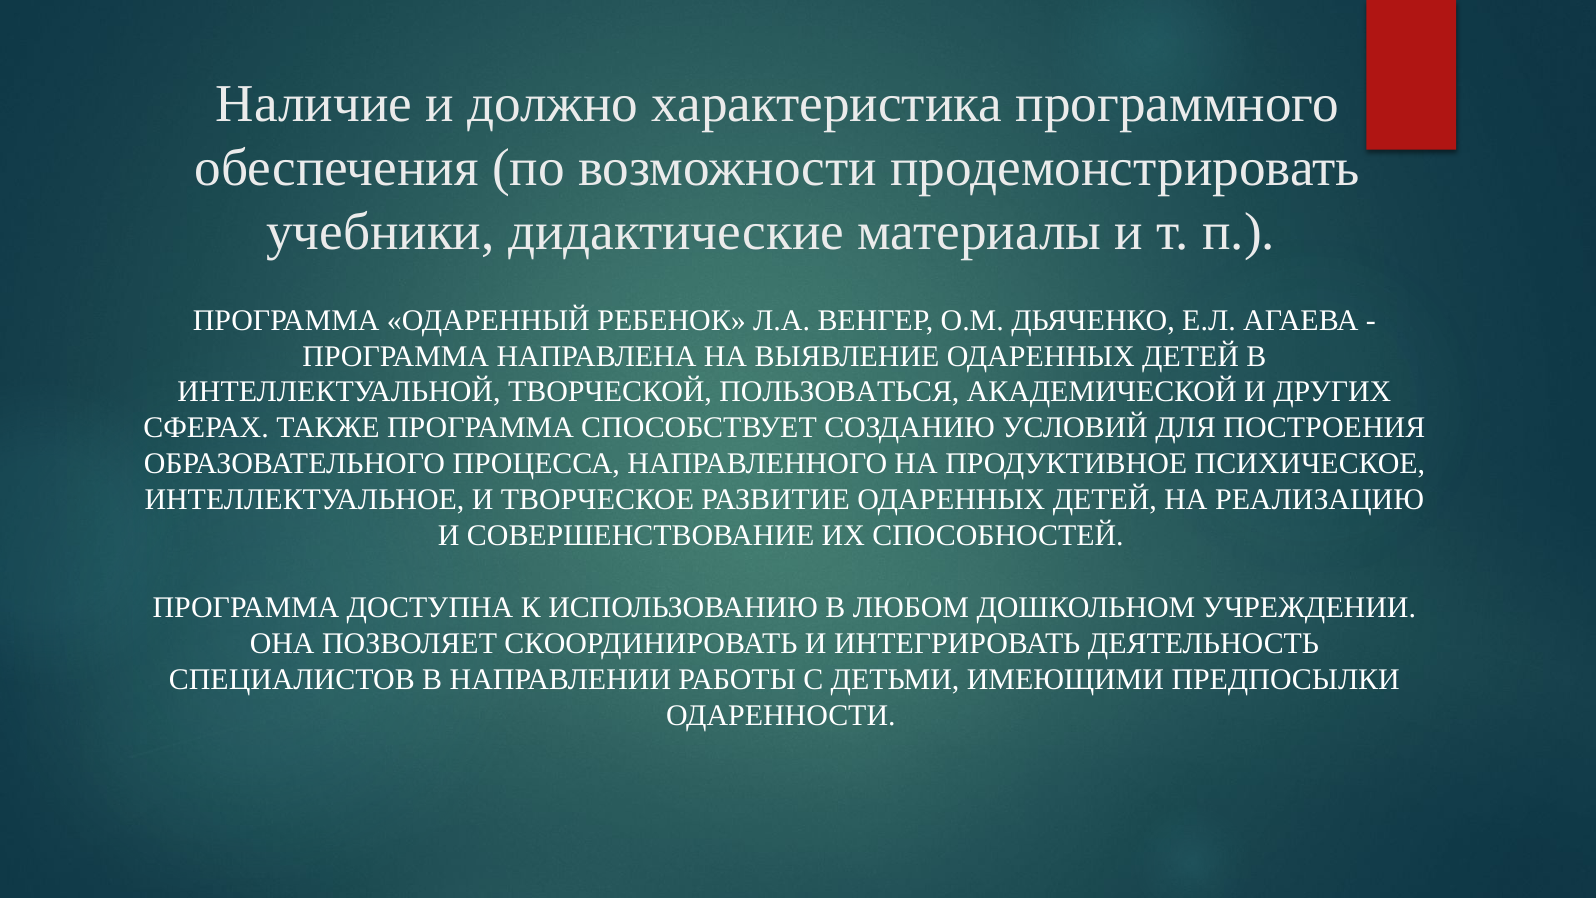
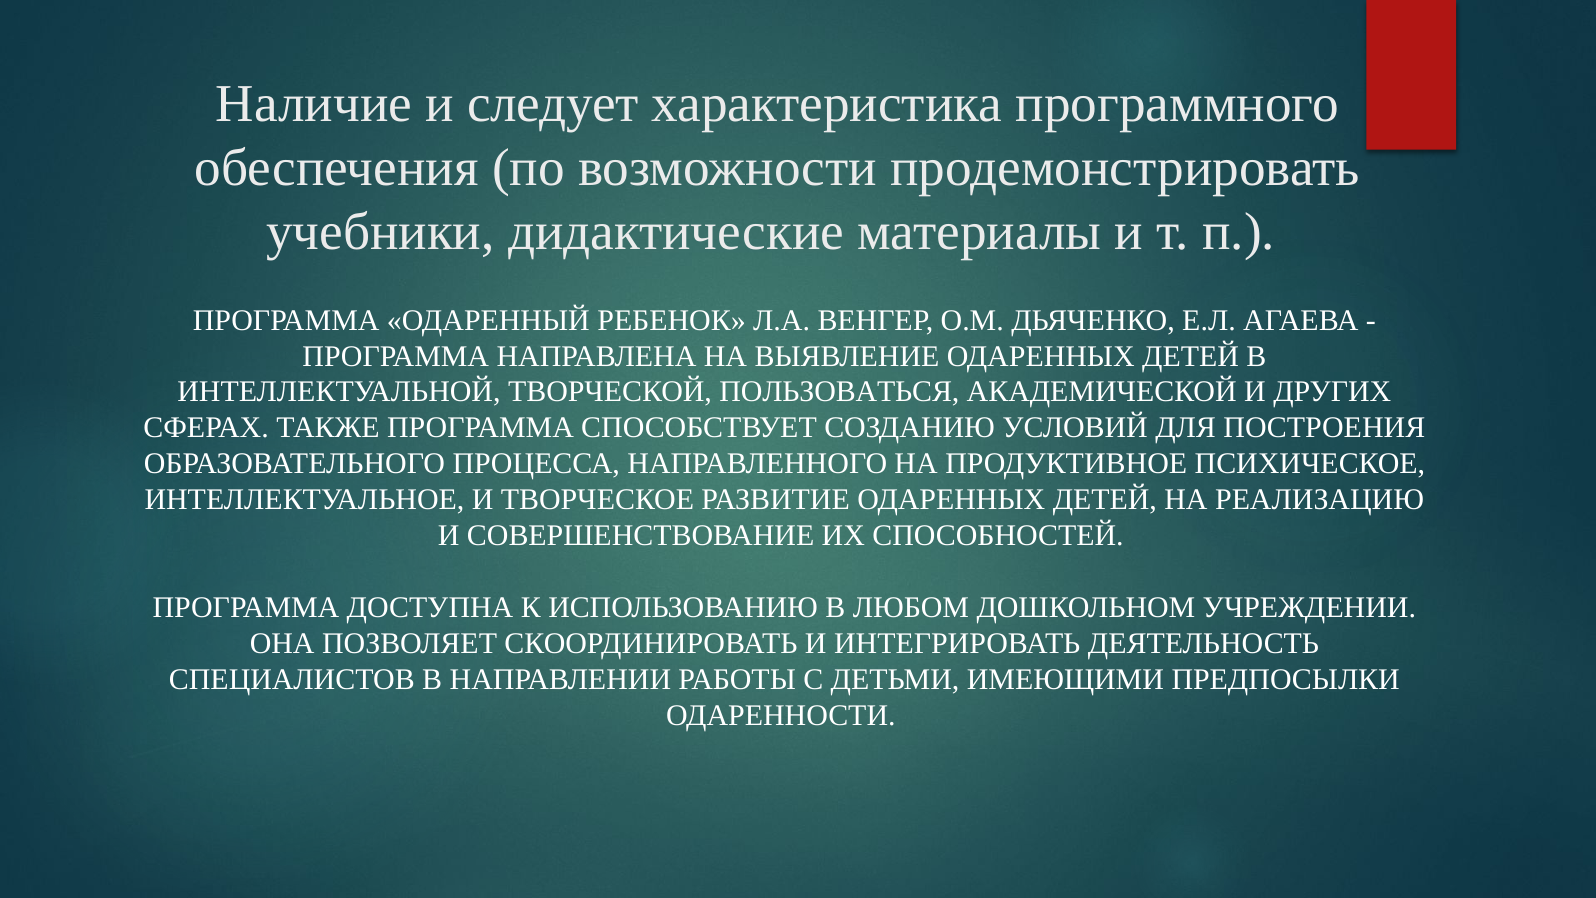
должно: должно -> следует
